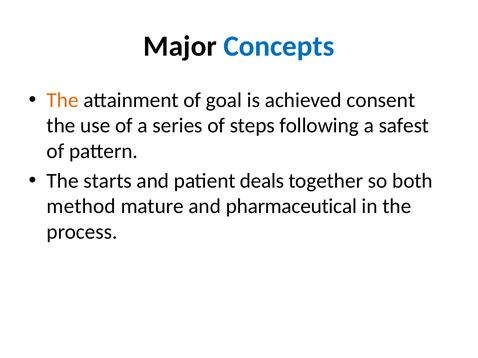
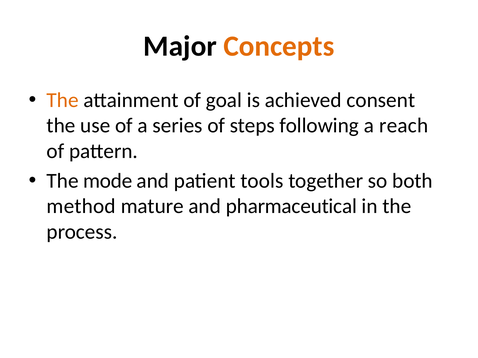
Concepts colour: blue -> orange
safest: safest -> reach
starts: starts -> mode
deals: deals -> tools
